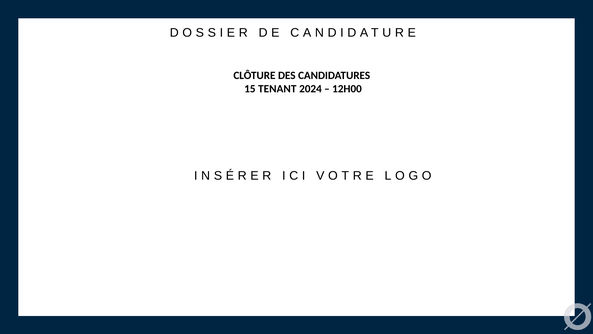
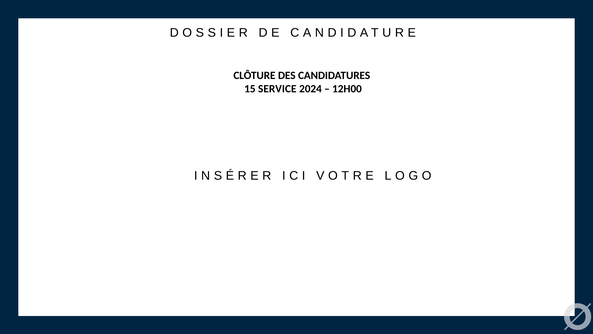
TENANT: TENANT -> SERVICE
